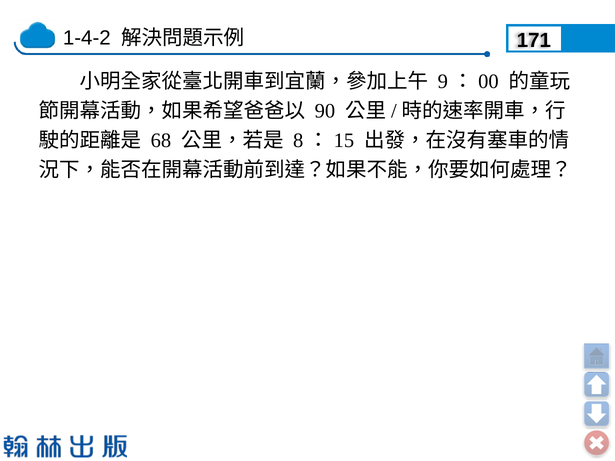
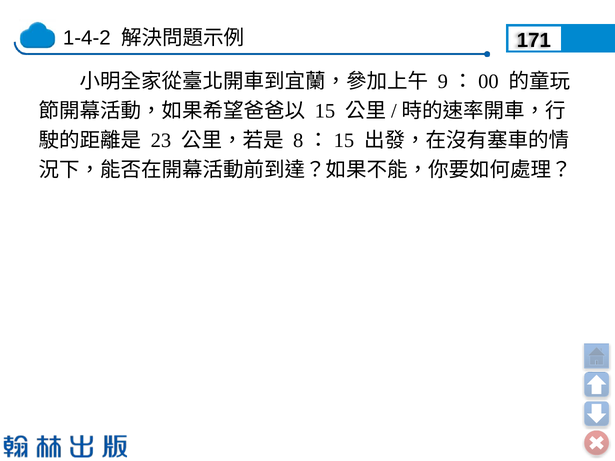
90: 90 -> 15
68: 68 -> 23
